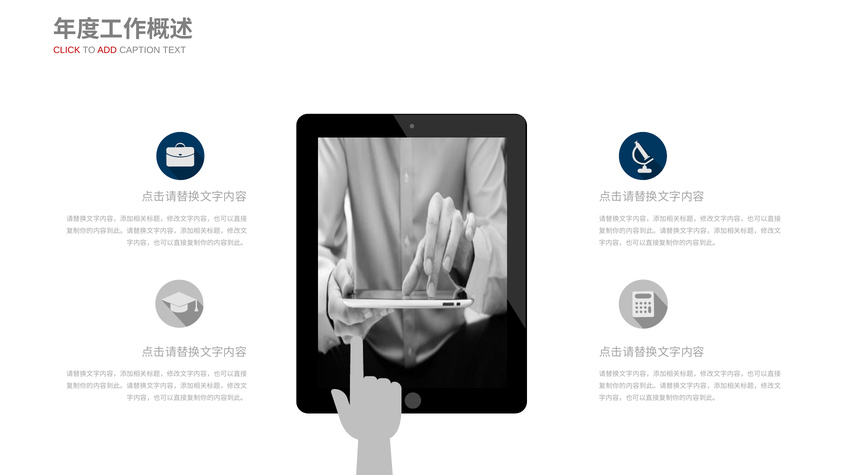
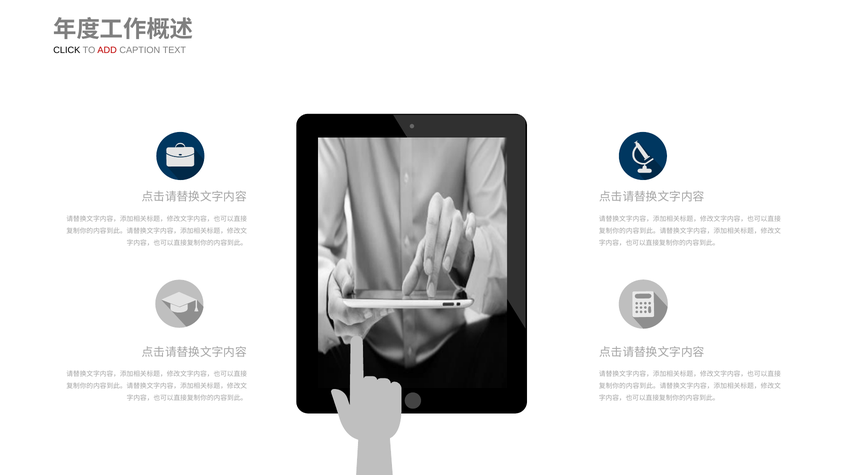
CLICK colour: red -> black
